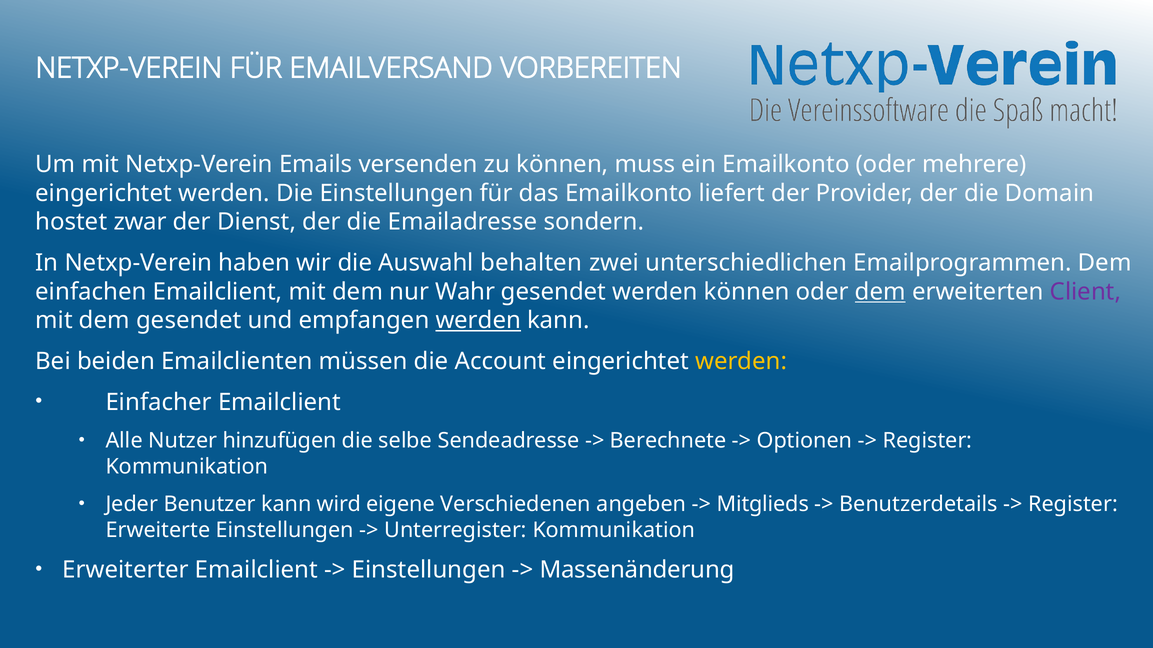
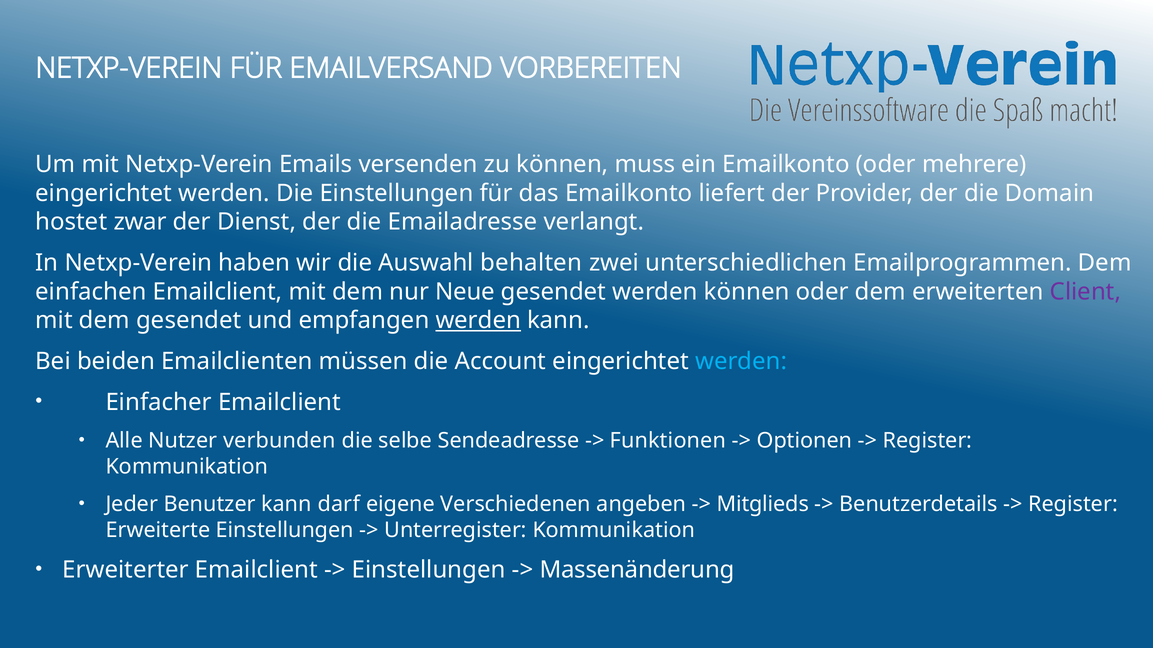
sondern: sondern -> verlangt
Wahr: Wahr -> Neue
dem at (880, 292) underline: present -> none
werden at (741, 362) colour: yellow -> light blue
hinzufügen: hinzufügen -> verbunden
Berechnete: Berechnete -> Funktionen
wird: wird -> darf
